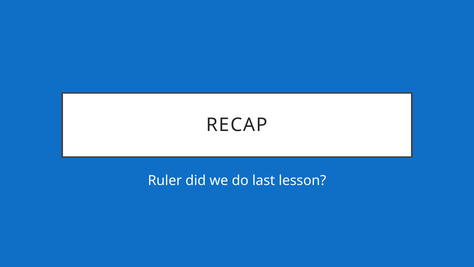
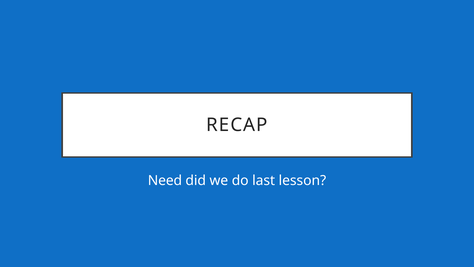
Ruler: Ruler -> Need
